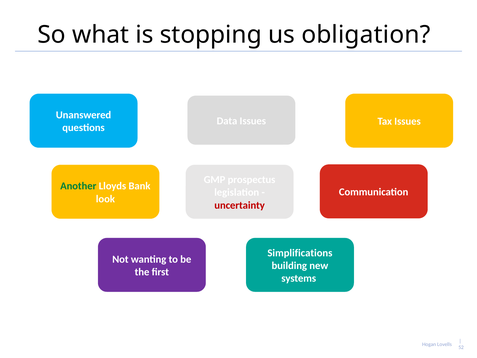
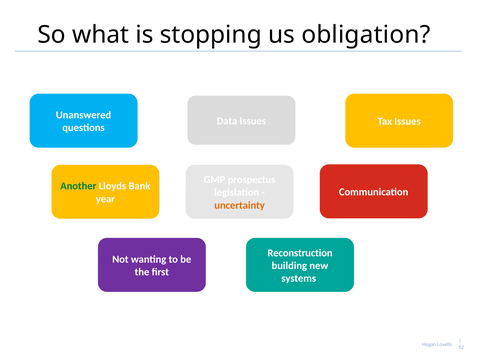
look: look -> year
uncertainty colour: red -> orange
Simplifications: Simplifications -> Reconstruction
